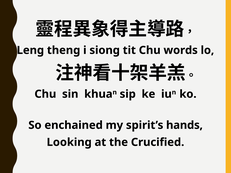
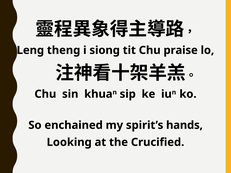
words: words -> praise
